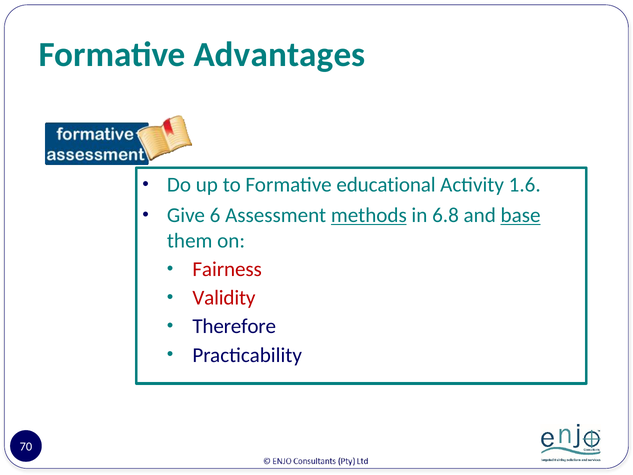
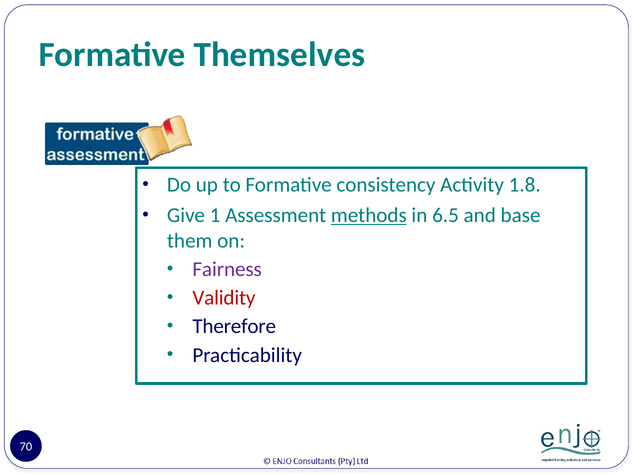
Advantages: Advantages -> Themselves
educational: educational -> consistency
1.6: 1.6 -> 1.8
6: 6 -> 1
6.8: 6.8 -> 6.5
base underline: present -> none
Fairness colour: red -> purple
